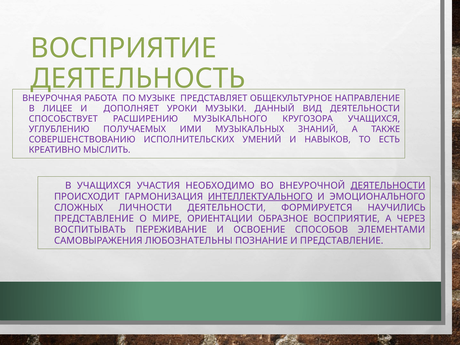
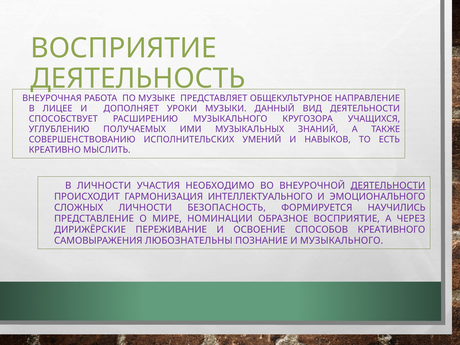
В УЧАЩИХСЯ: УЧАЩИХСЯ -> ЛИЧНОСТИ
ИНТЕЛЛЕКТУАЛЬНОГО underline: present -> none
ЛИЧНОСТИ ДЕЯТЕЛЬНОСТИ: ДЕЯТЕЛЬНОСТИ -> БЕЗОПАСНОСТЬ
ОРИЕНТАЦИИ: ОРИЕНТАЦИИ -> НОМИНАЦИИ
ВОСПИТЫВАТЬ: ВОСПИТЫВАТЬ -> ДИРИЖЁРСКИЕ
ЭЛЕМЕНТАМИ: ЭЛЕМЕНТАМИ -> КРЕАТИВНОГО
И ПРЕДСТАВЛЕНИЕ: ПРЕДСТАВЛЕНИЕ -> МУЗЫКАЛЬНОГО
